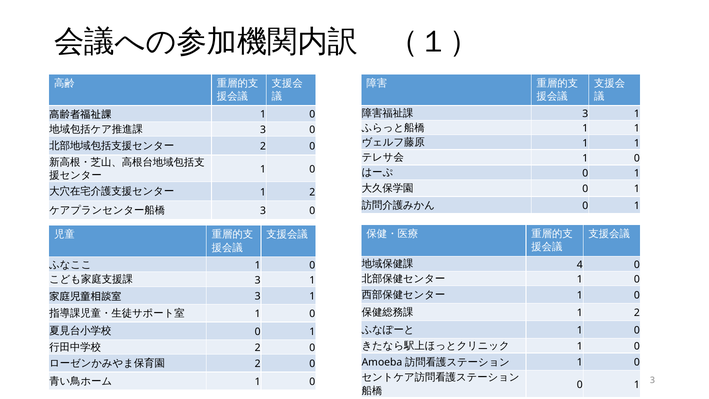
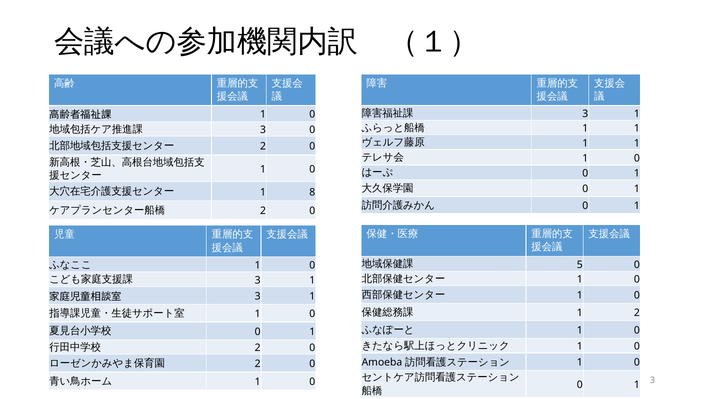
2 at (312, 192): 2 -> 8
3 at (263, 211): 3 -> 2
4: 4 -> 5
